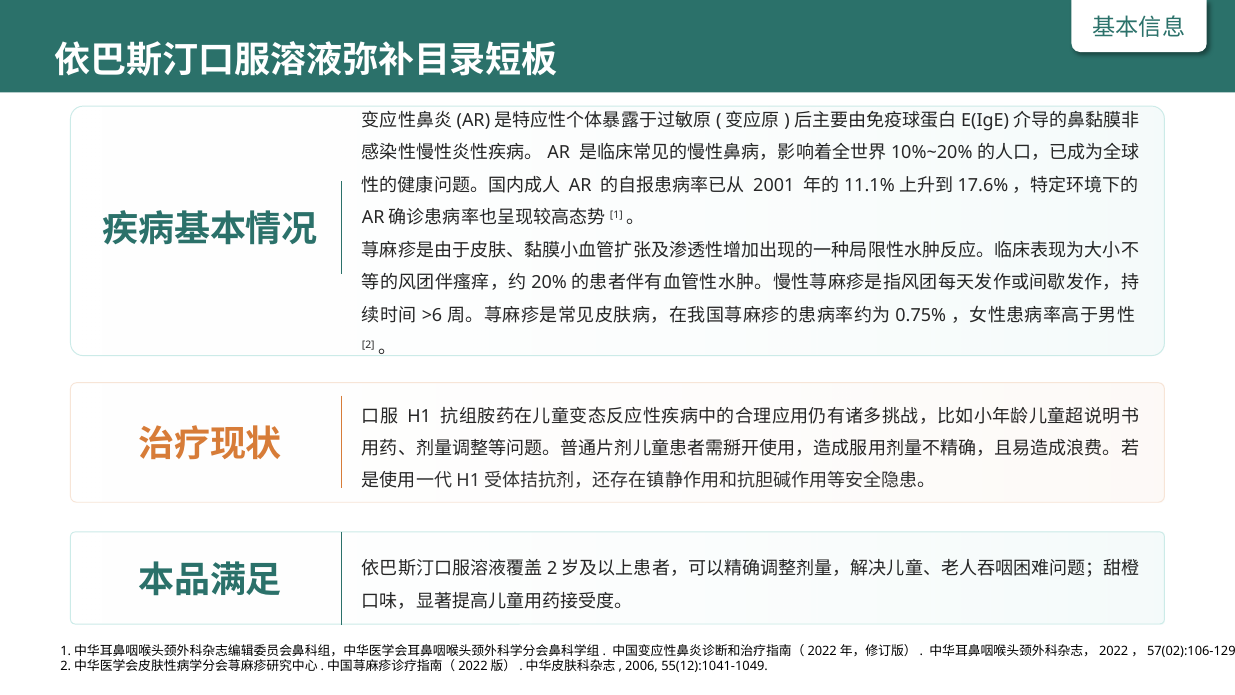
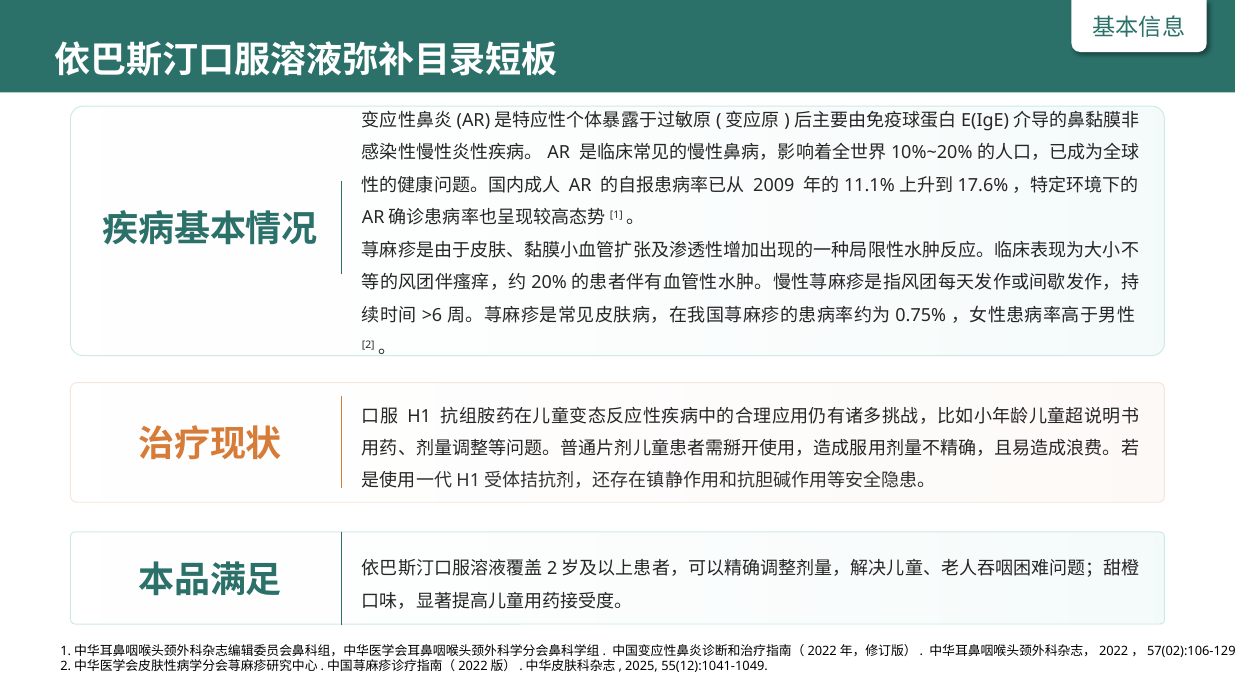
2001: 2001 -> 2009
2006: 2006 -> 2025
